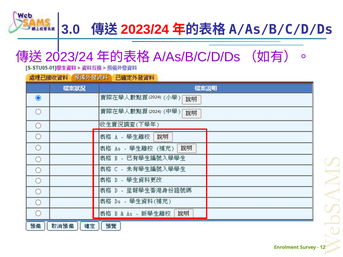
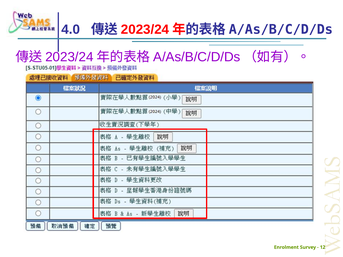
3.0: 3.0 -> 4.0
